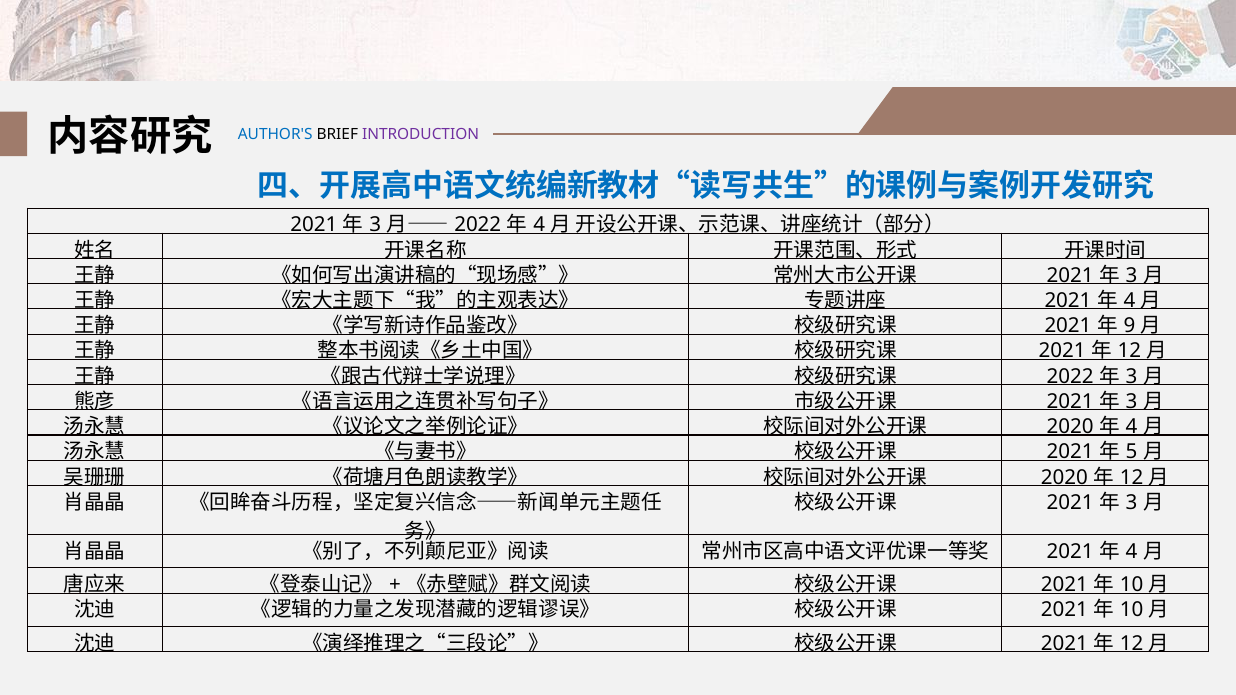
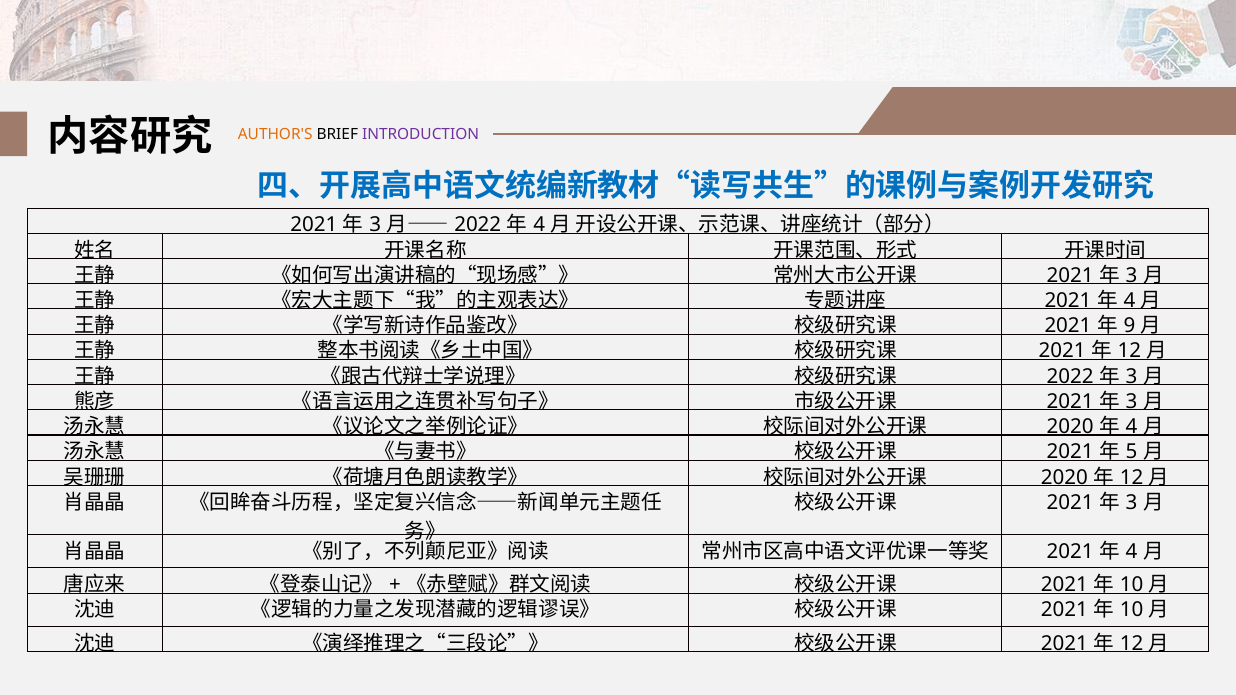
AUTHOR'S colour: blue -> orange
